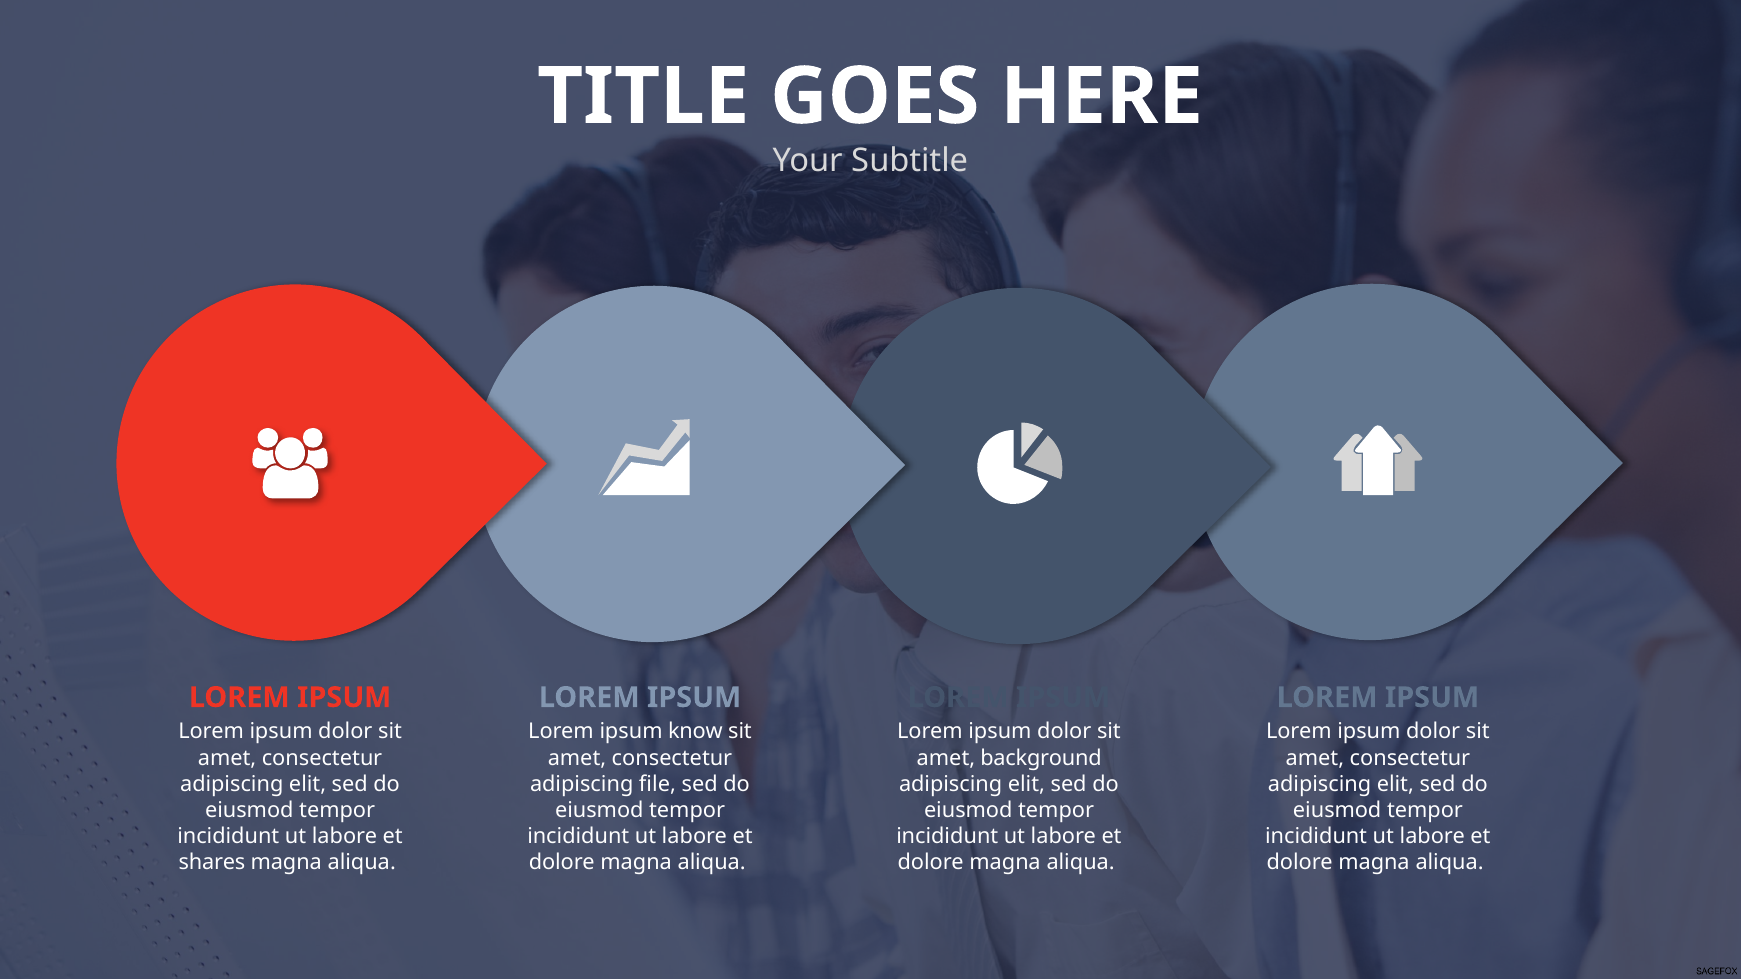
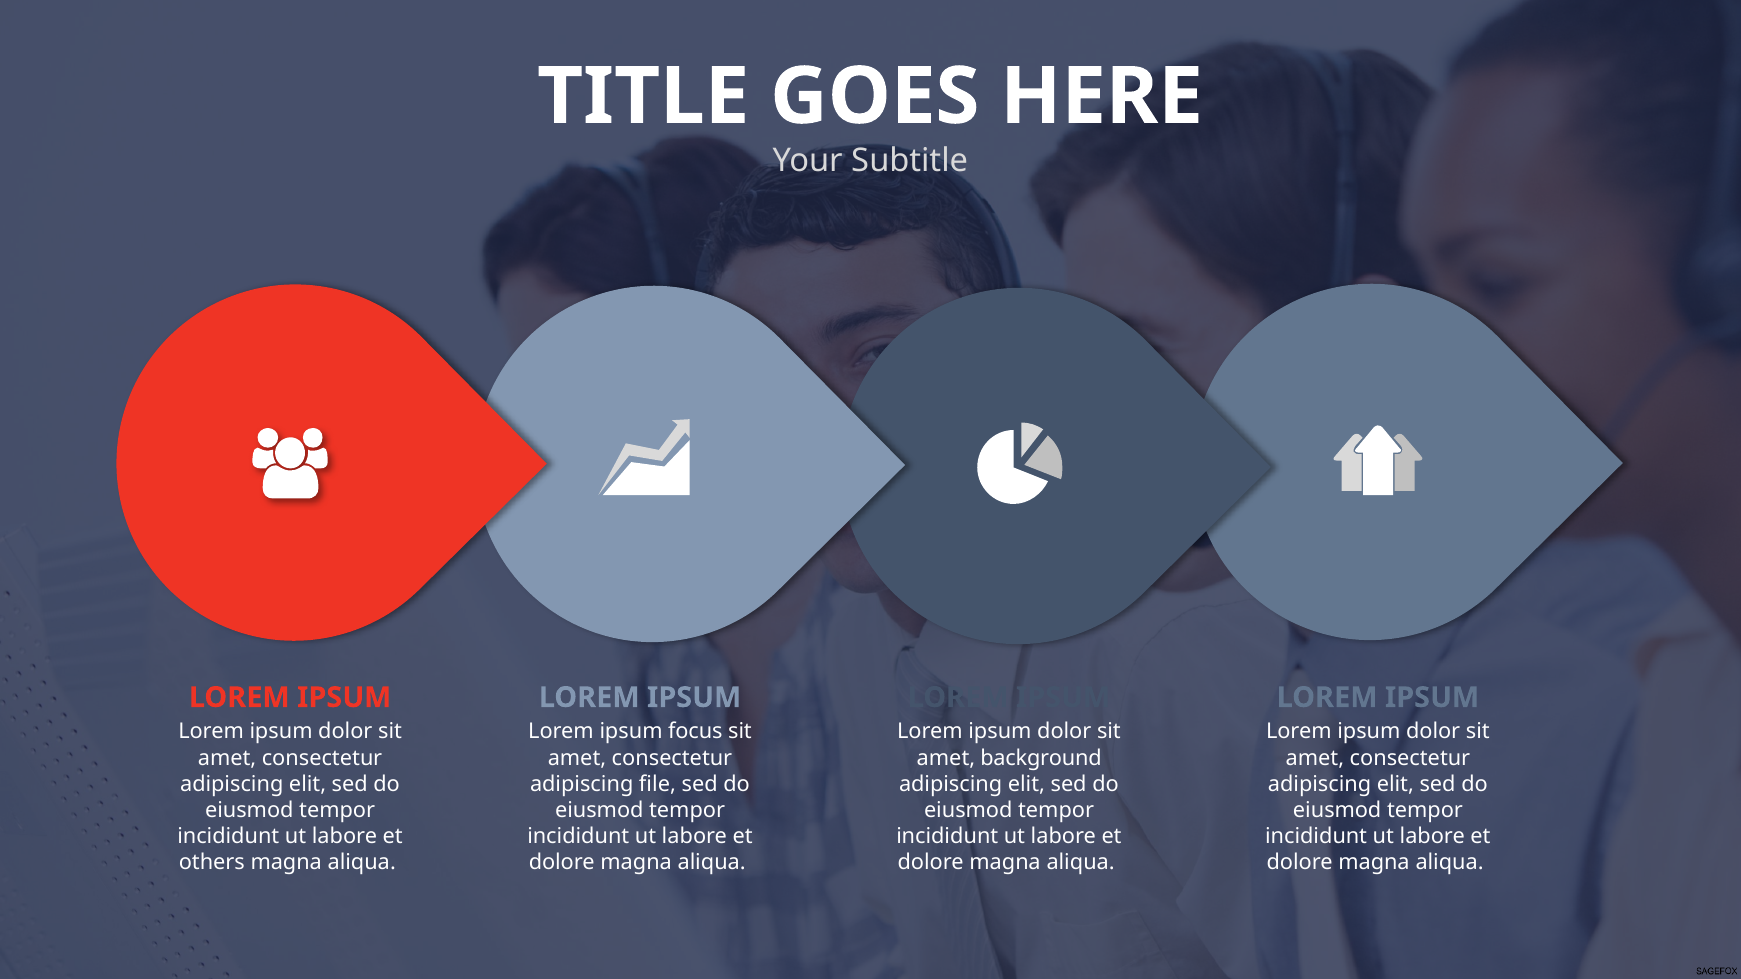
know: know -> focus
shares: shares -> others
